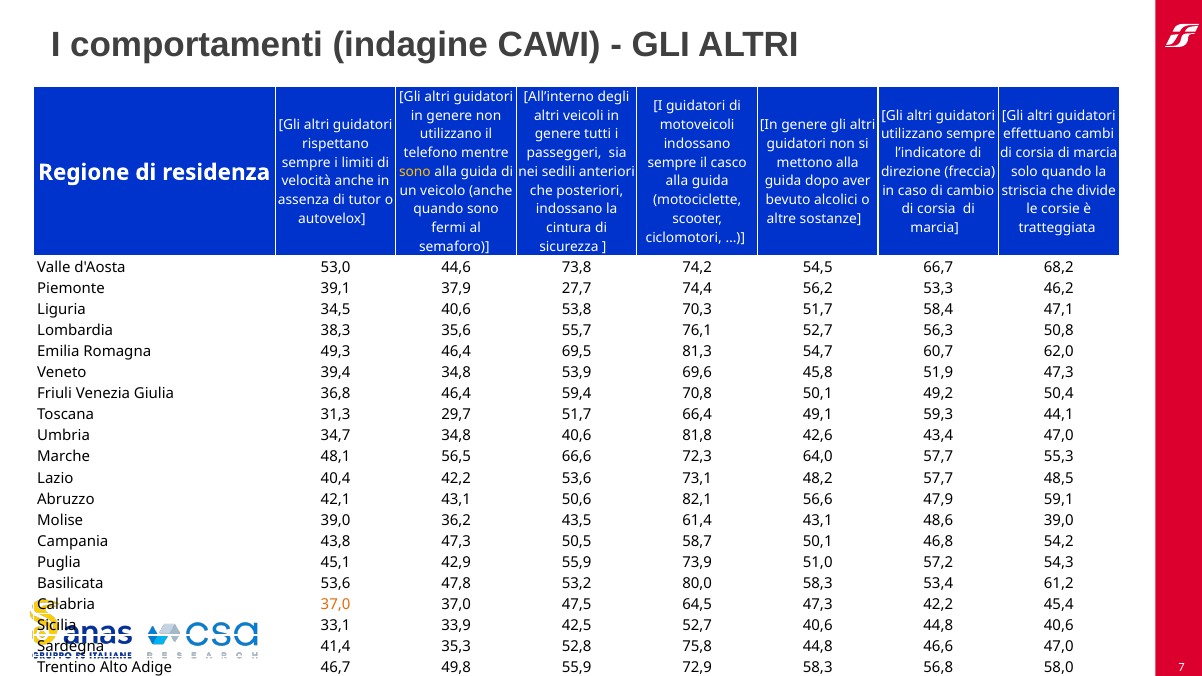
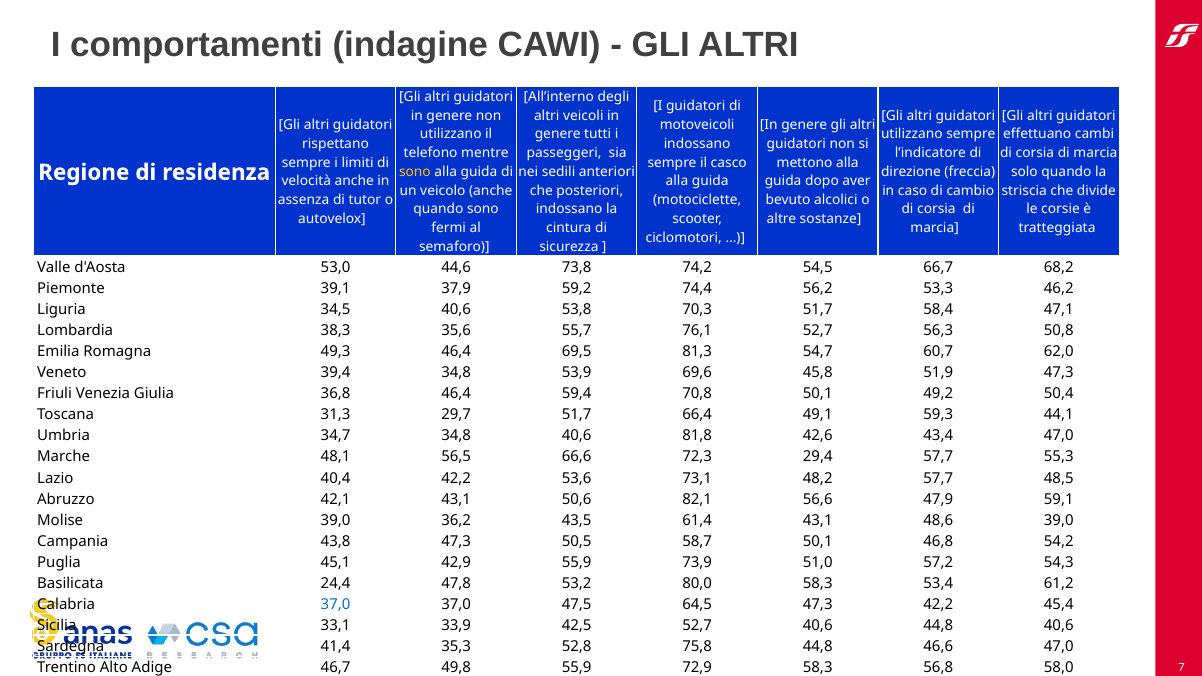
27,7: 27,7 -> 59,2
64,0: 64,0 -> 29,4
Basilicata 53,6: 53,6 -> 24,4
37,0 at (336, 605) colour: orange -> blue
